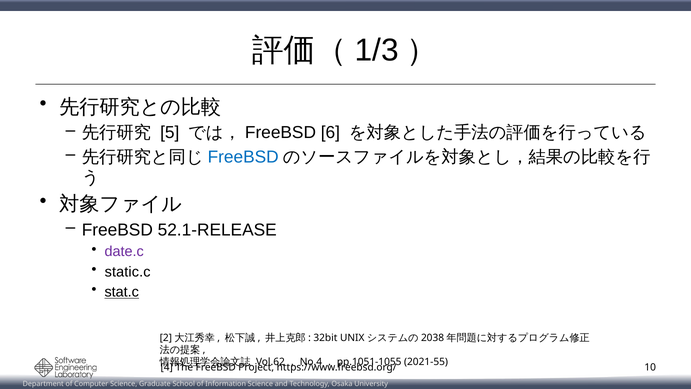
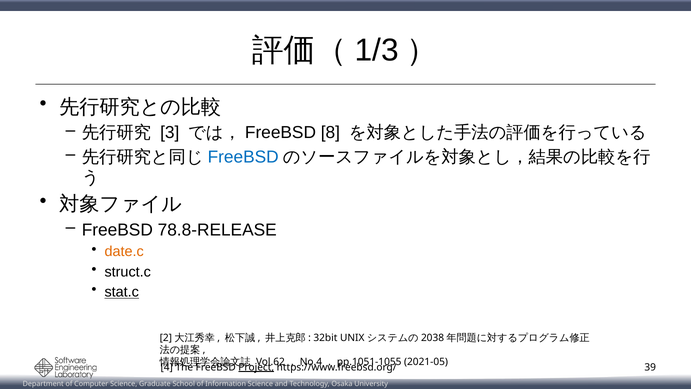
5: 5 -> 3
6: 6 -> 8
52.1-RELEASE: 52.1-RELEASE -> 78.8-RELEASE
date.c colour: purple -> orange
static.c: static.c -> struct.c
2021-55: 2021-55 -> 2021-05
Project underline: none -> present
10: 10 -> 39
